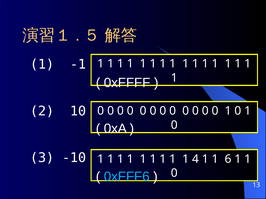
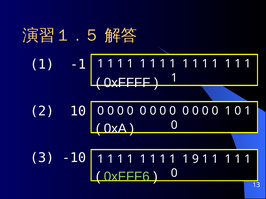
4: 4 -> 9
6 at (228, 159): 6 -> 1
0xFFF6 colour: light blue -> light green
